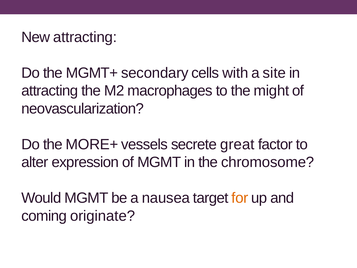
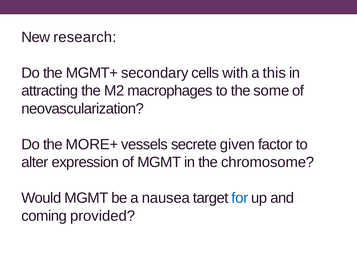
New attracting: attracting -> research
site: site -> this
might: might -> some
great: great -> given
for colour: orange -> blue
originate: originate -> provided
